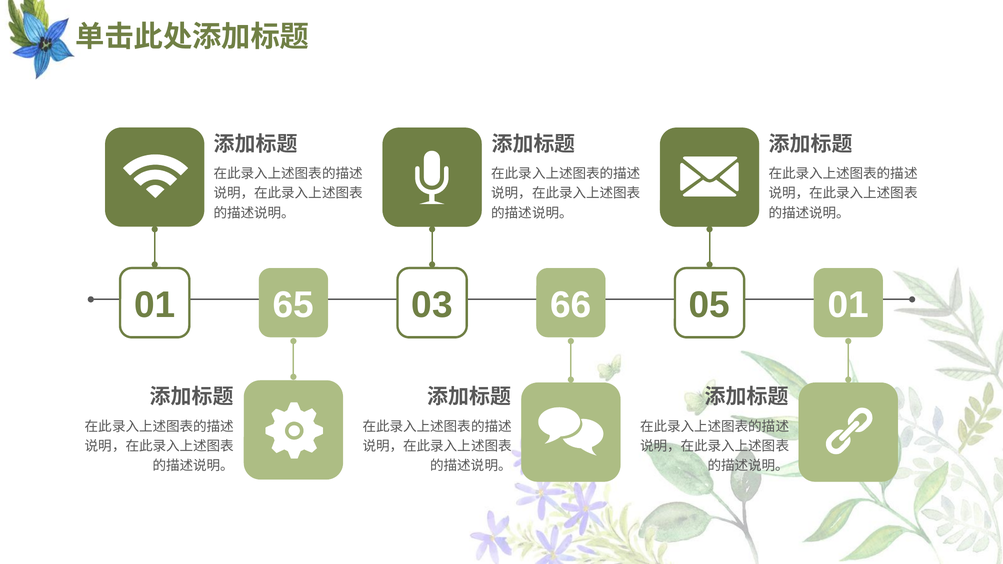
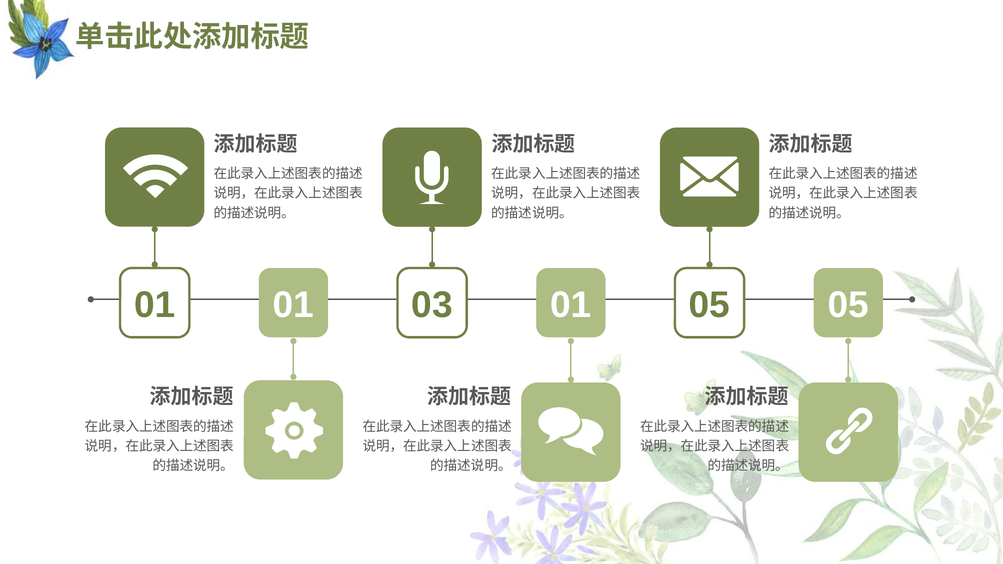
01 65: 65 -> 01
03 66: 66 -> 01
05 01: 01 -> 05
